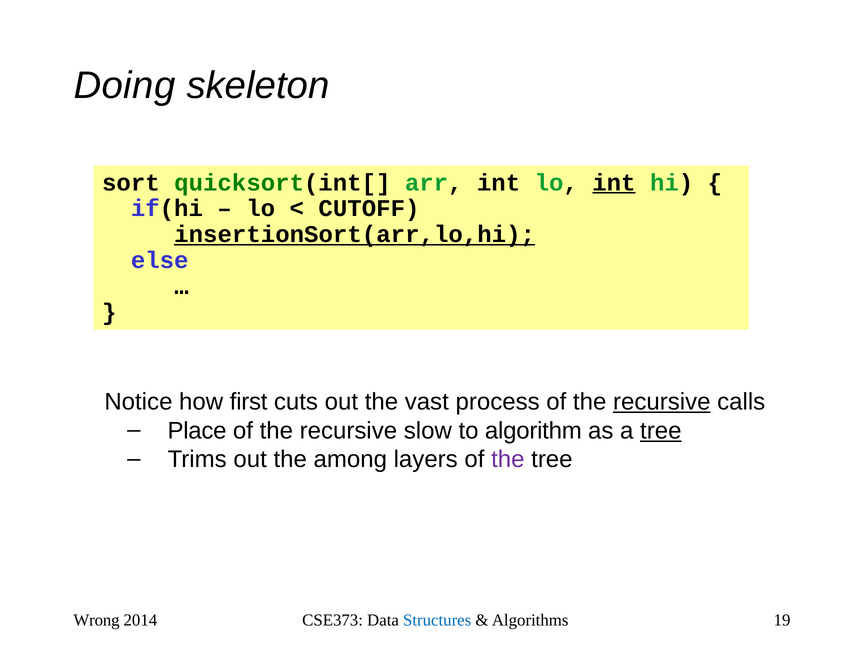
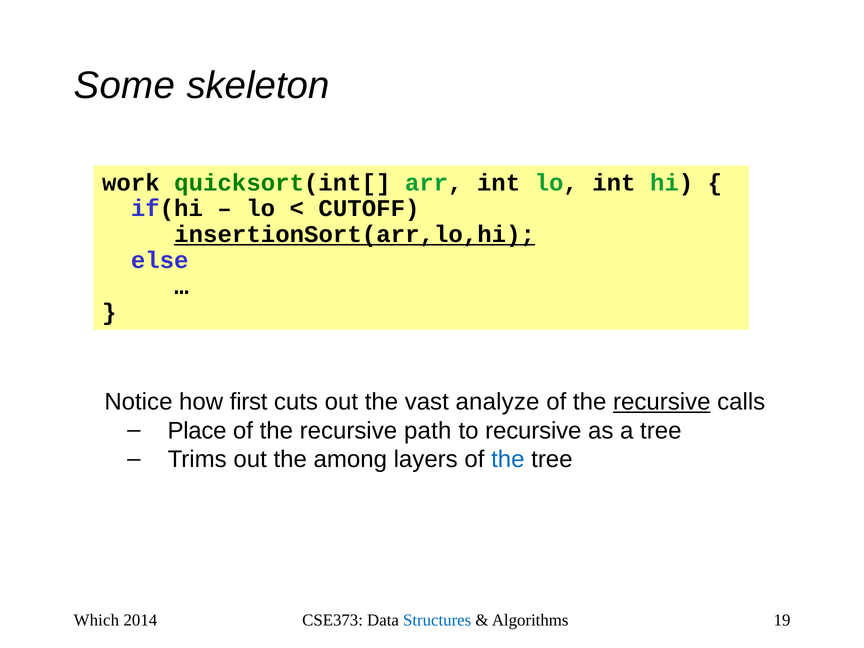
Doing: Doing -> Some
sort: sort -> work
int at (614, 183) underline: present -> none
process: process -> analyze
slow: slow -> path
to algorithm: algorithm -> recursive
tree at (661, 431) underline: present -> none
the at (508, 460) colour: purple -> blue
Wrong: Wrong -> Which
